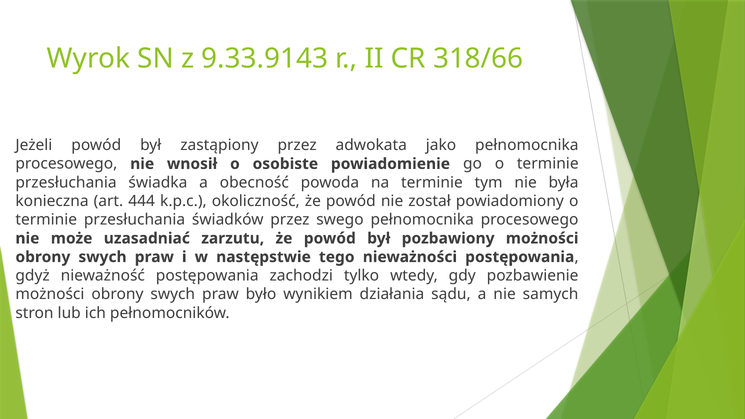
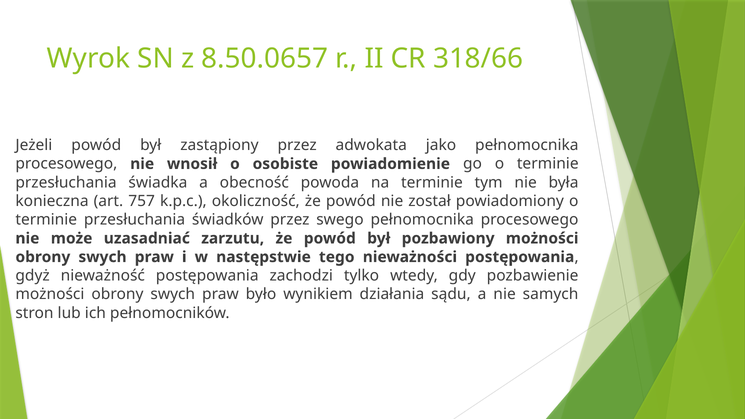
9.33.9143: 9.33.9143 -> 8.50.0657
444: 444 -> 757
